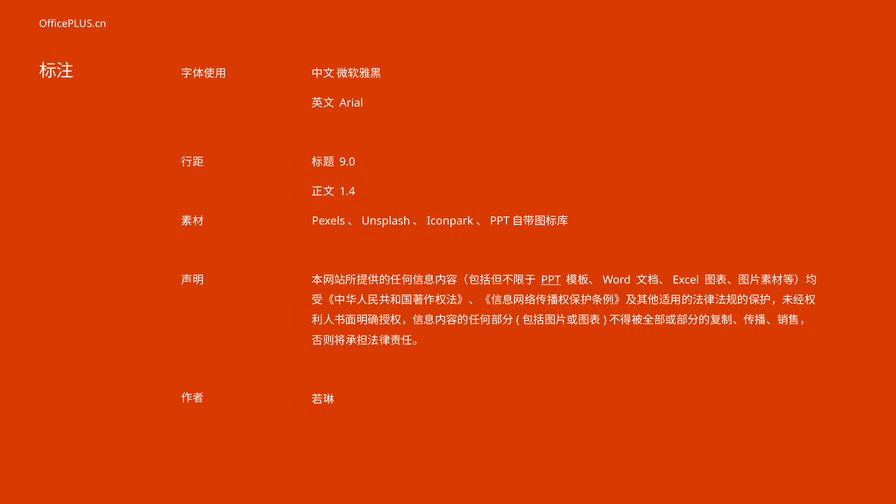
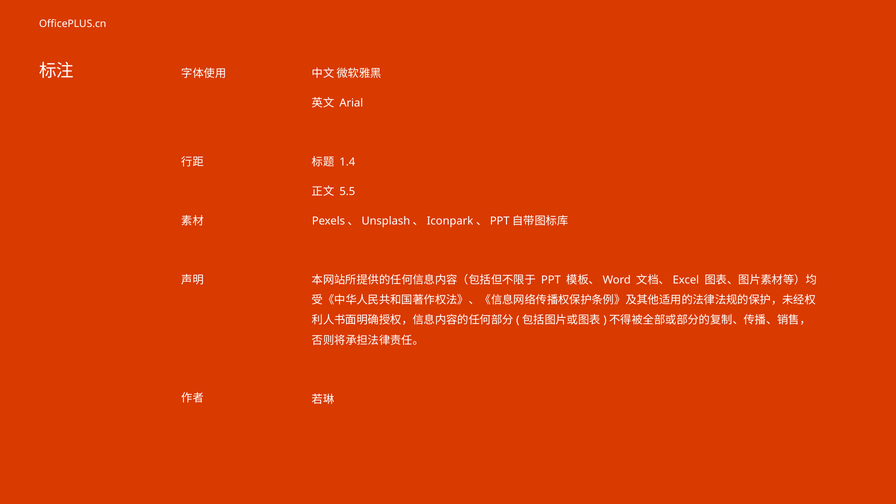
9.0: 9.0 -> 1.4
1.4: 1.4 -> 5.5
PPT underline: present -> none
